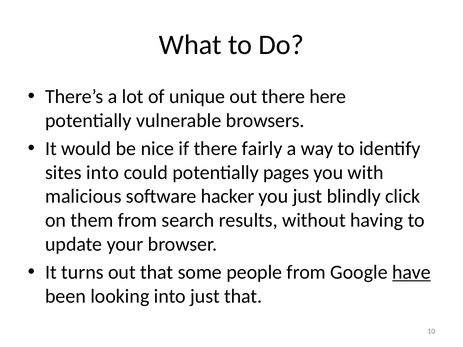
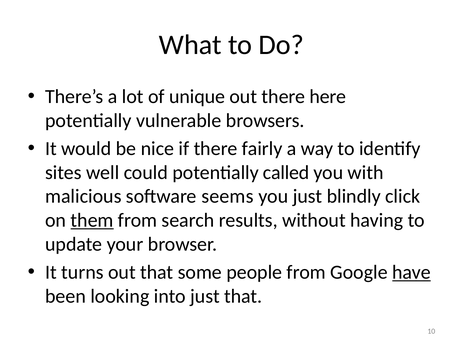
sites into: into -> well
pages: pages -> called
hacker: hacker -> seems
them underline: none -> present
